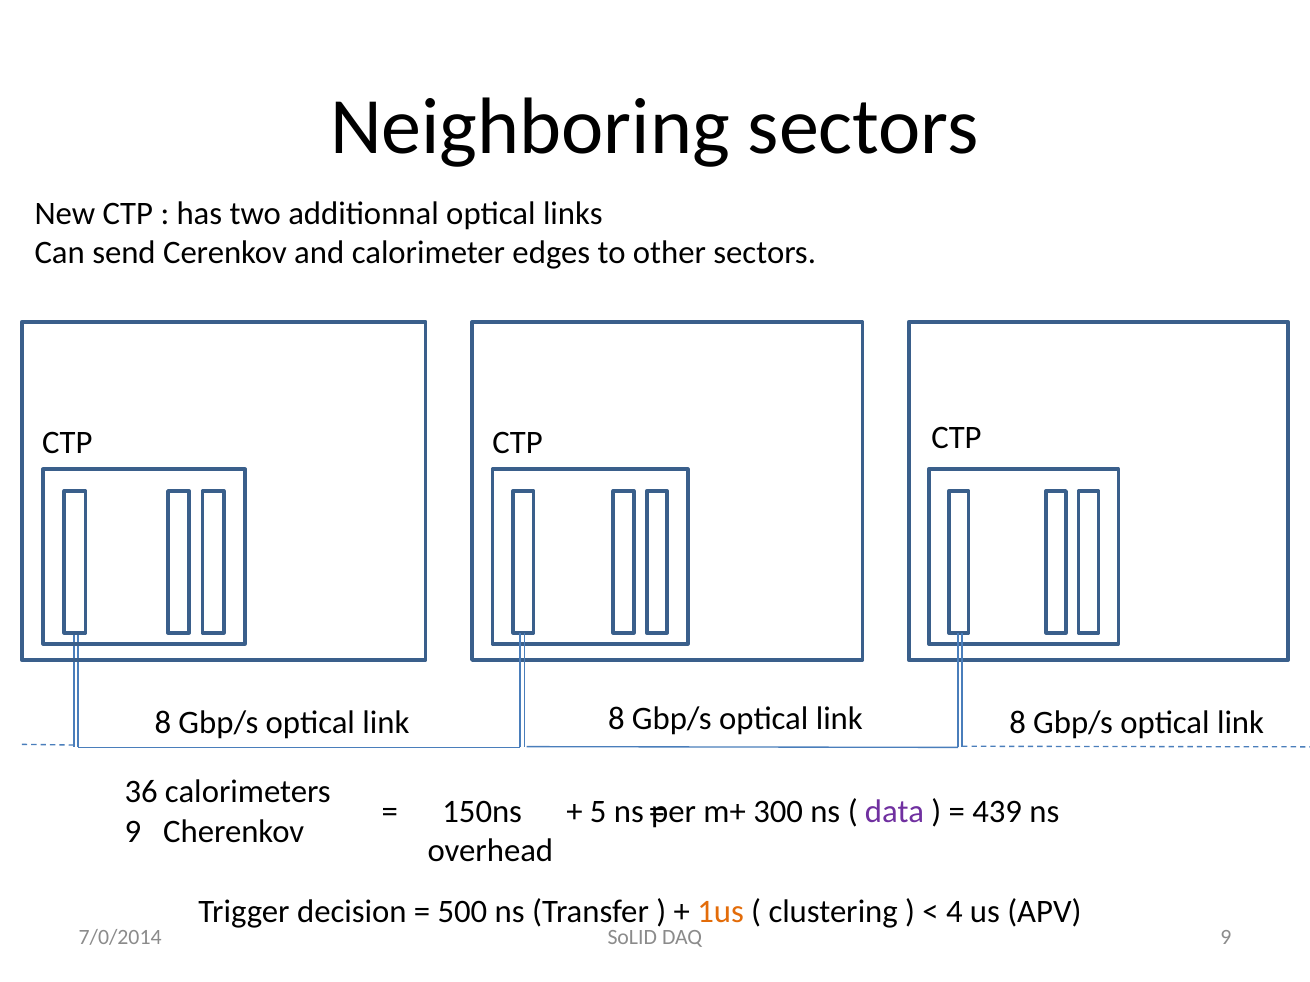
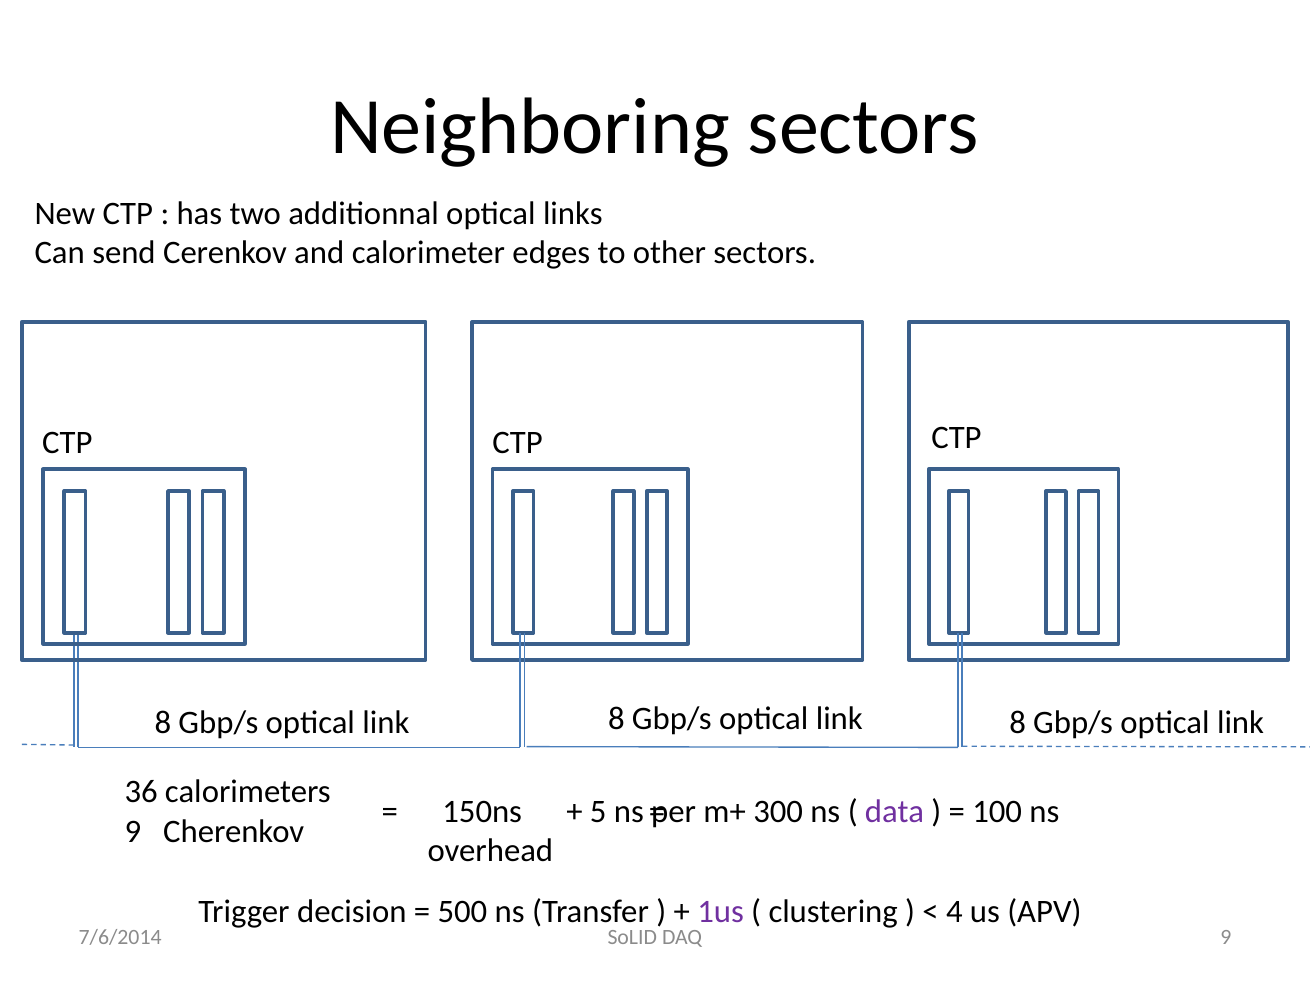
439: 439 -> 100
1us colour: orange -> purple
7/0/2014: 7/0/2014 -> 7/6/2014
